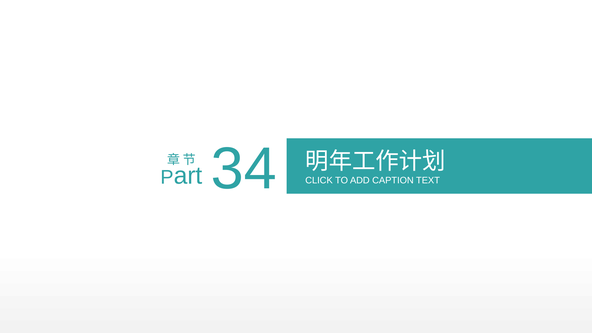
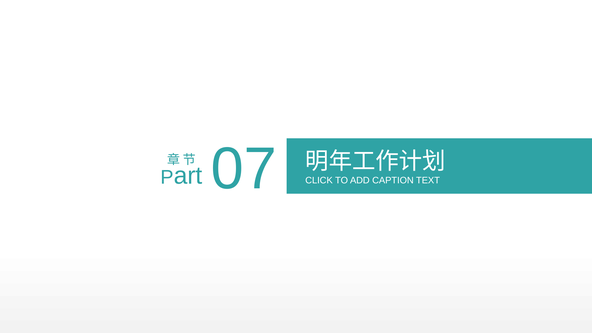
34: 34 -> 07
